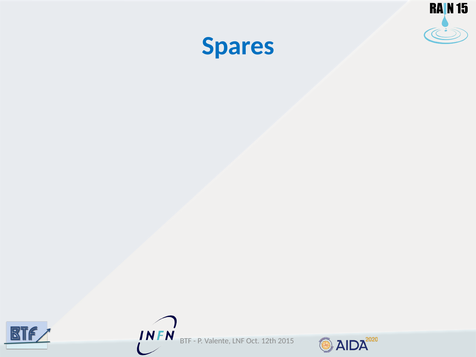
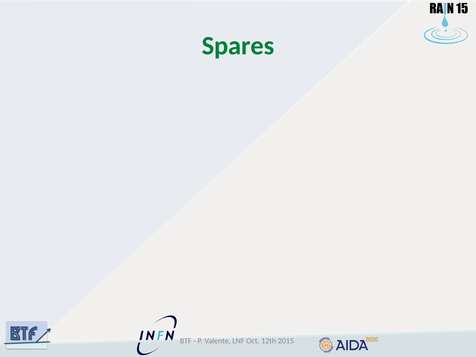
Spares colour: blue -> green
